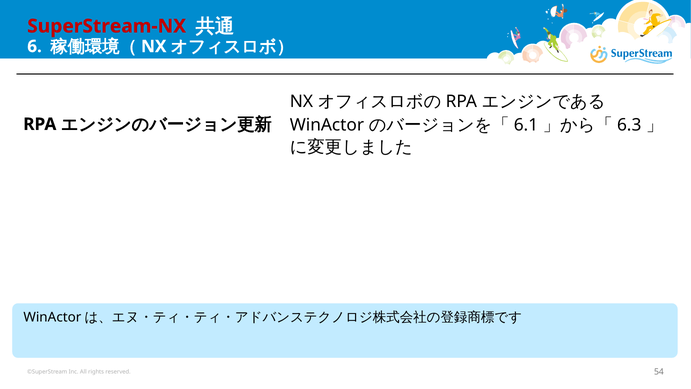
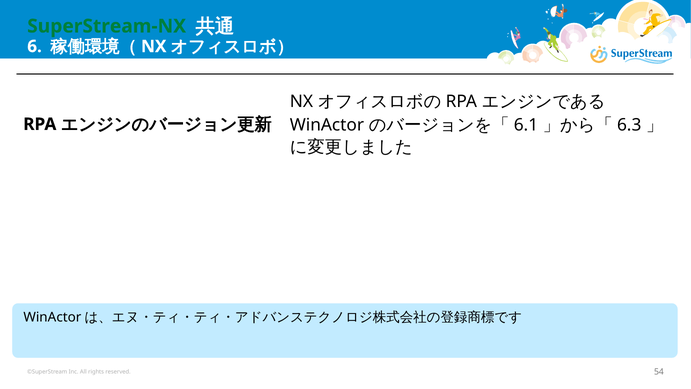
SuperStream-NX colour: red -> green
